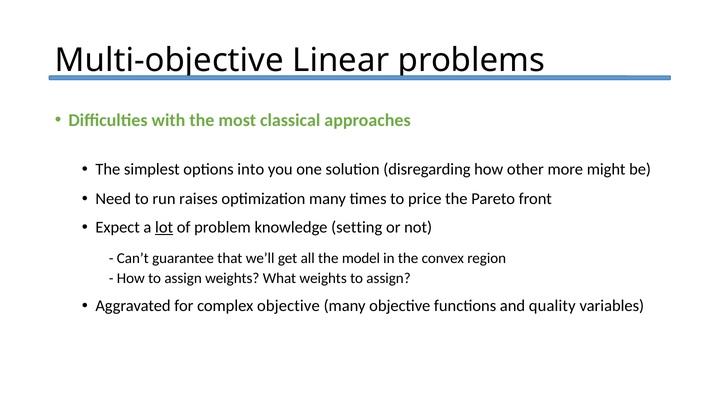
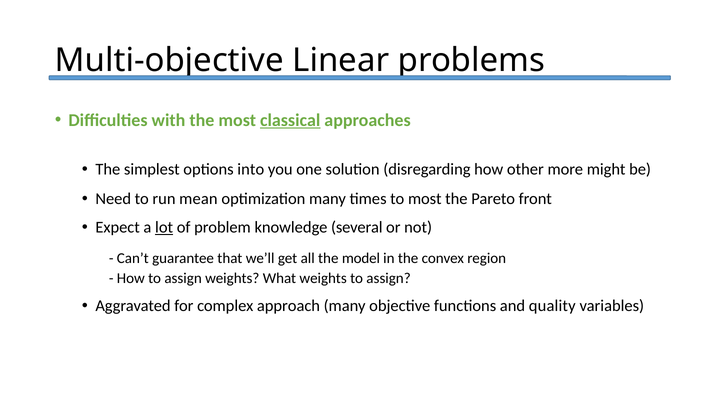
classical underline: none -> present
raises: raises -> mean
to price: price -> most
setting: setting -> several
complex objective: objective -> approach
